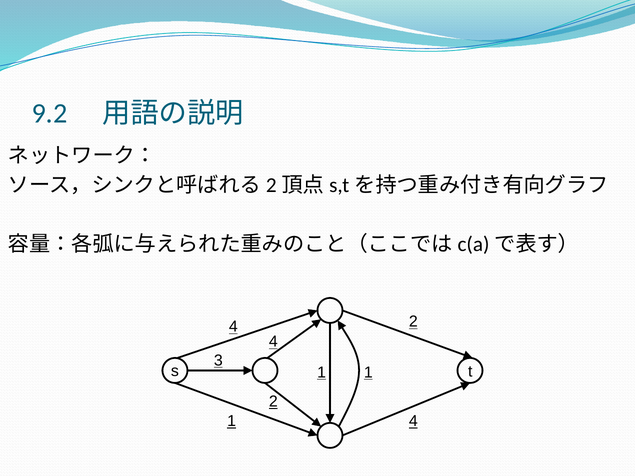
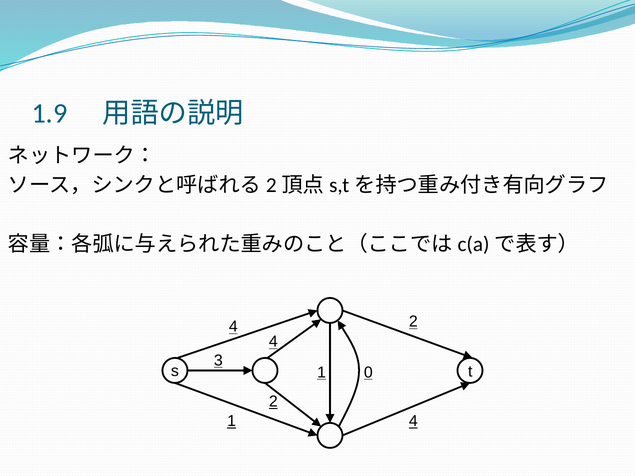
9.2: 9.2 -> 1.9
1 1: 1 -> 0
